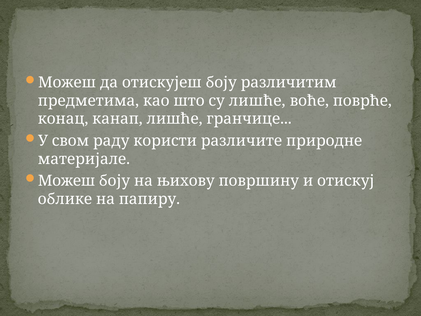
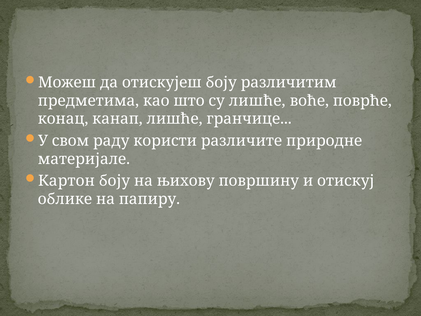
Можеш at (67, 181): Можеш -> Картон
